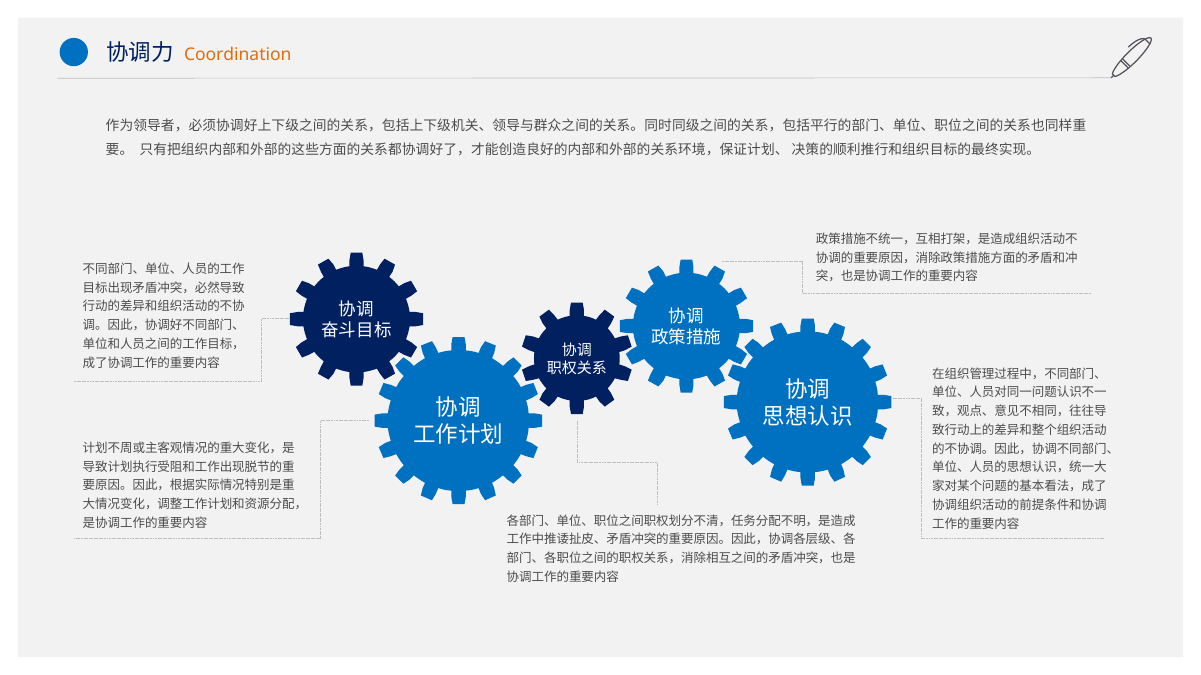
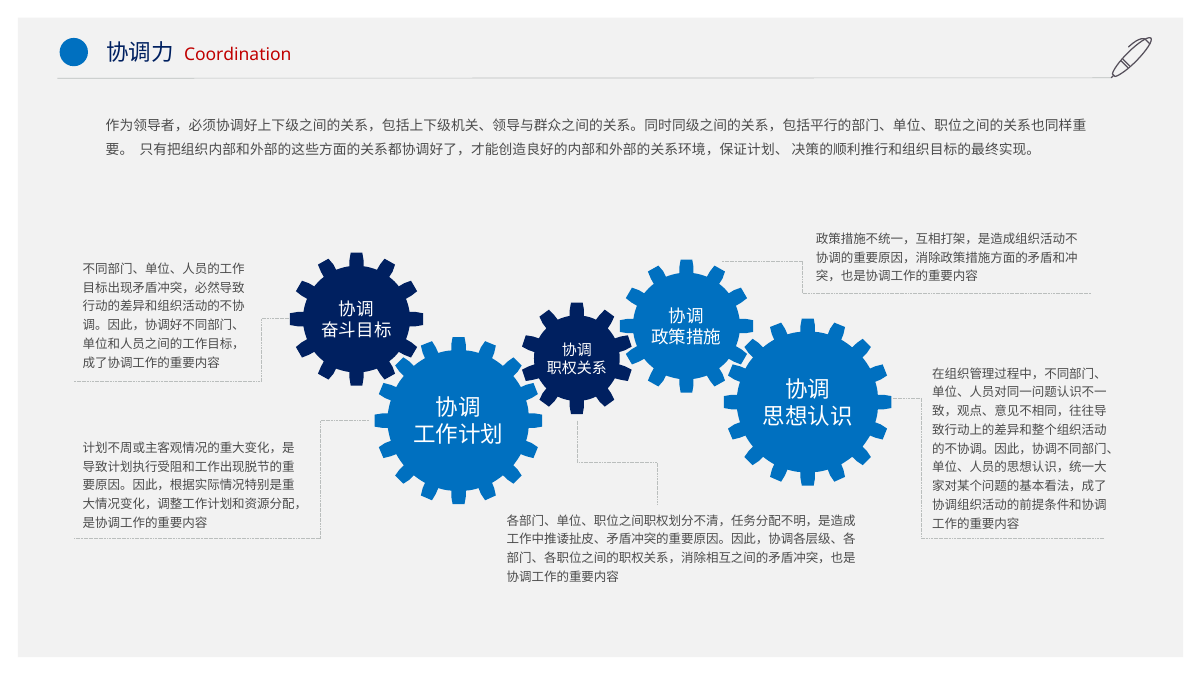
Coordination colour: orange -> red
